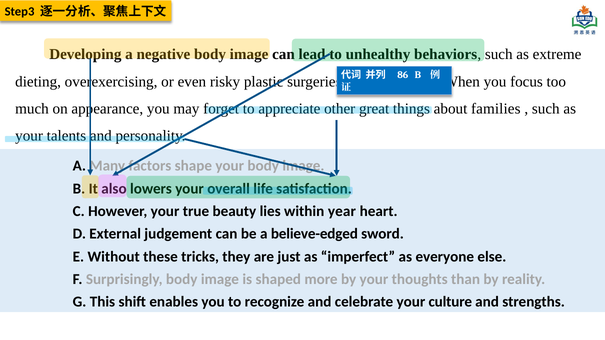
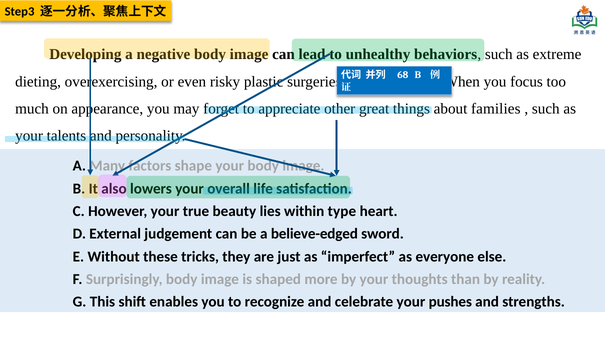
86: 86 -> 68
year: year -> type
culture: culture -> pushes
